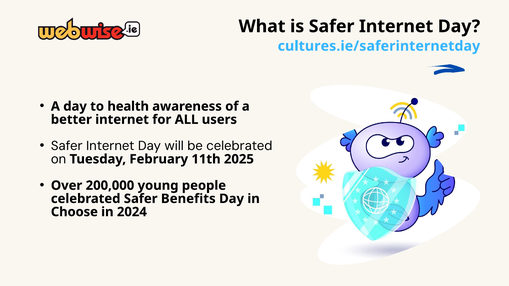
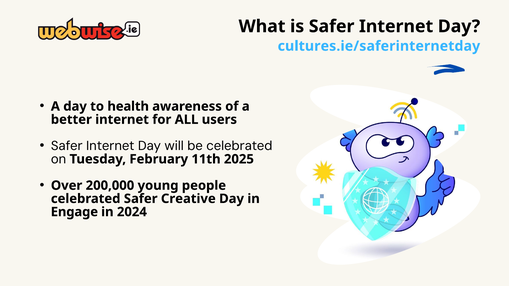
Benefits: Benefits -> Creative
Choose: Choose -> Engage
